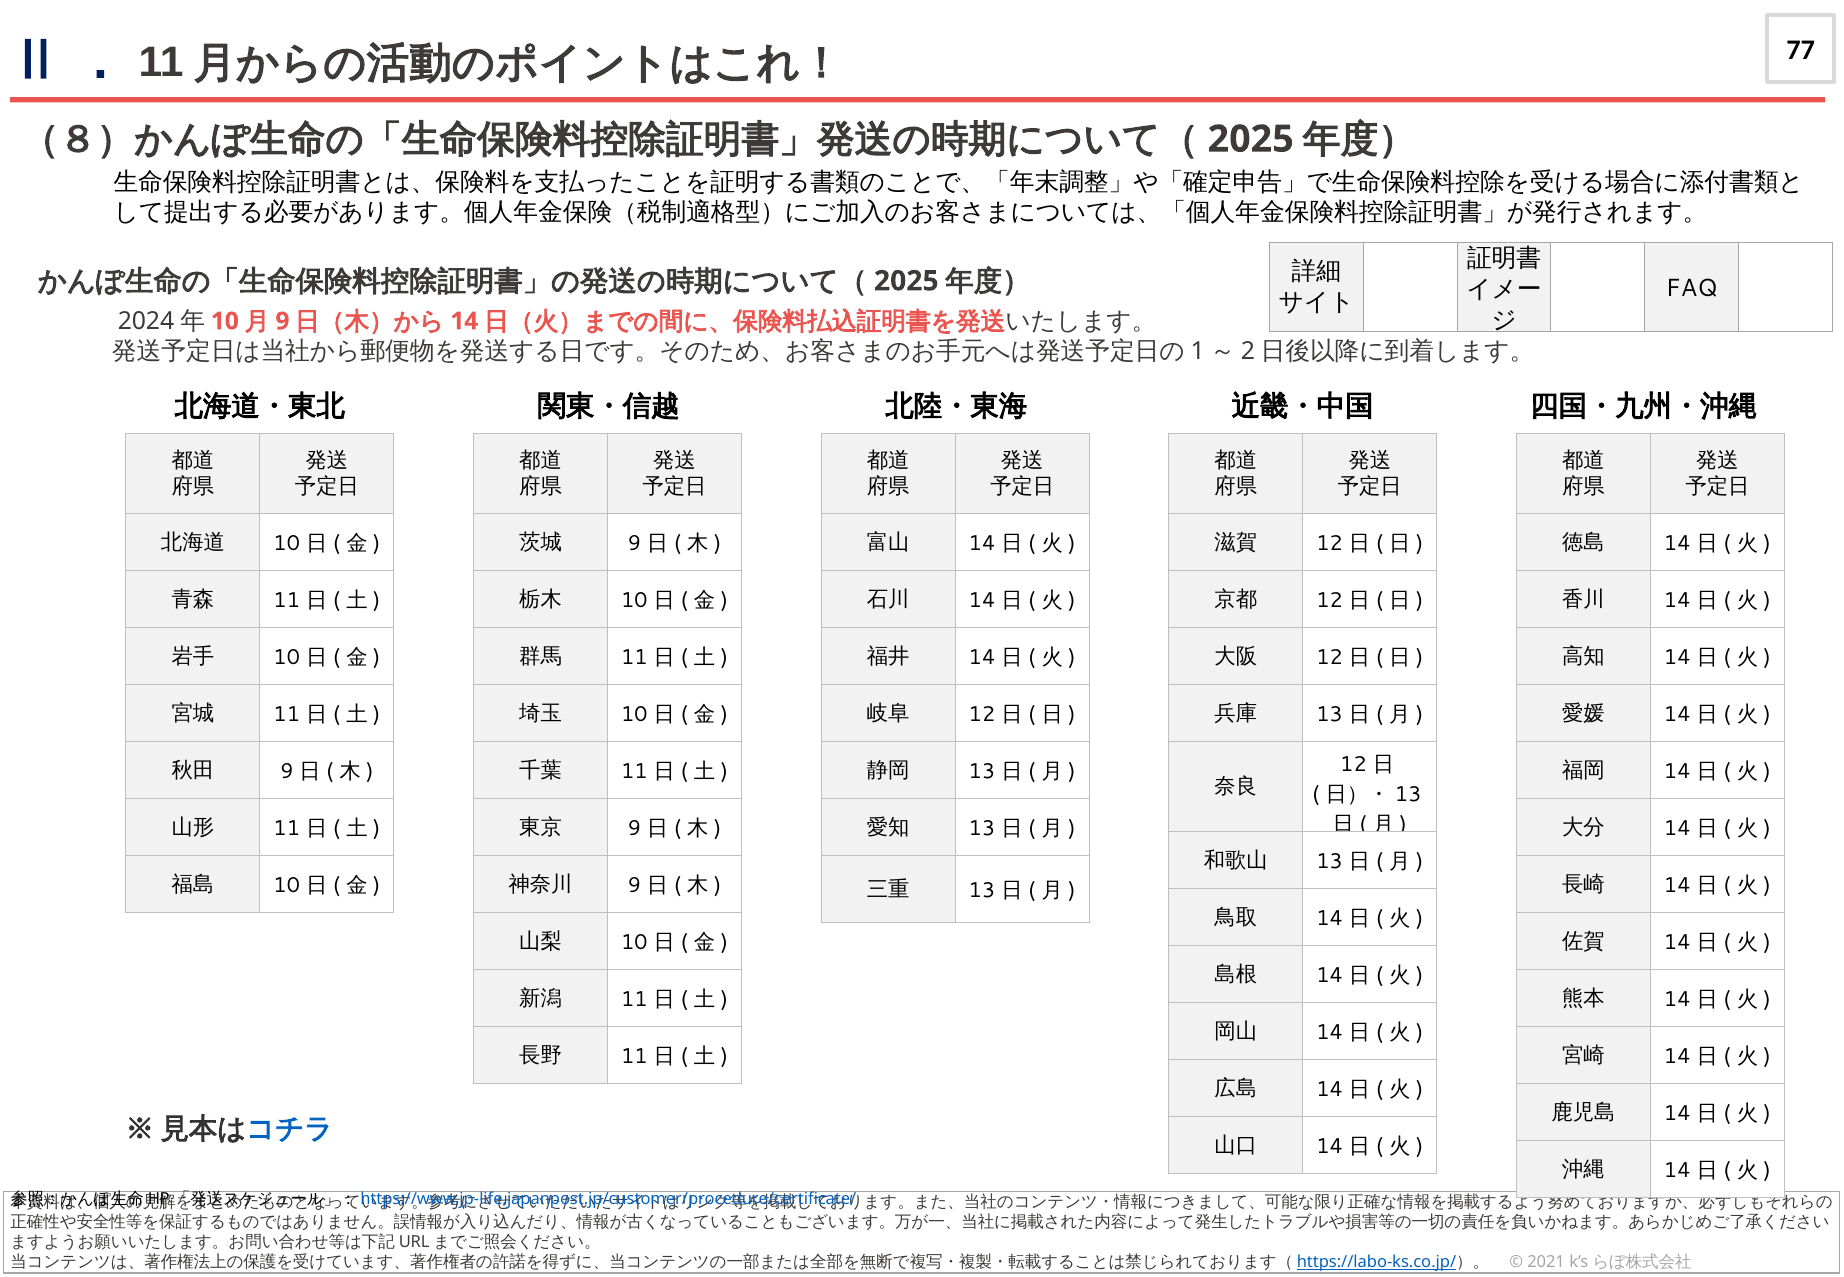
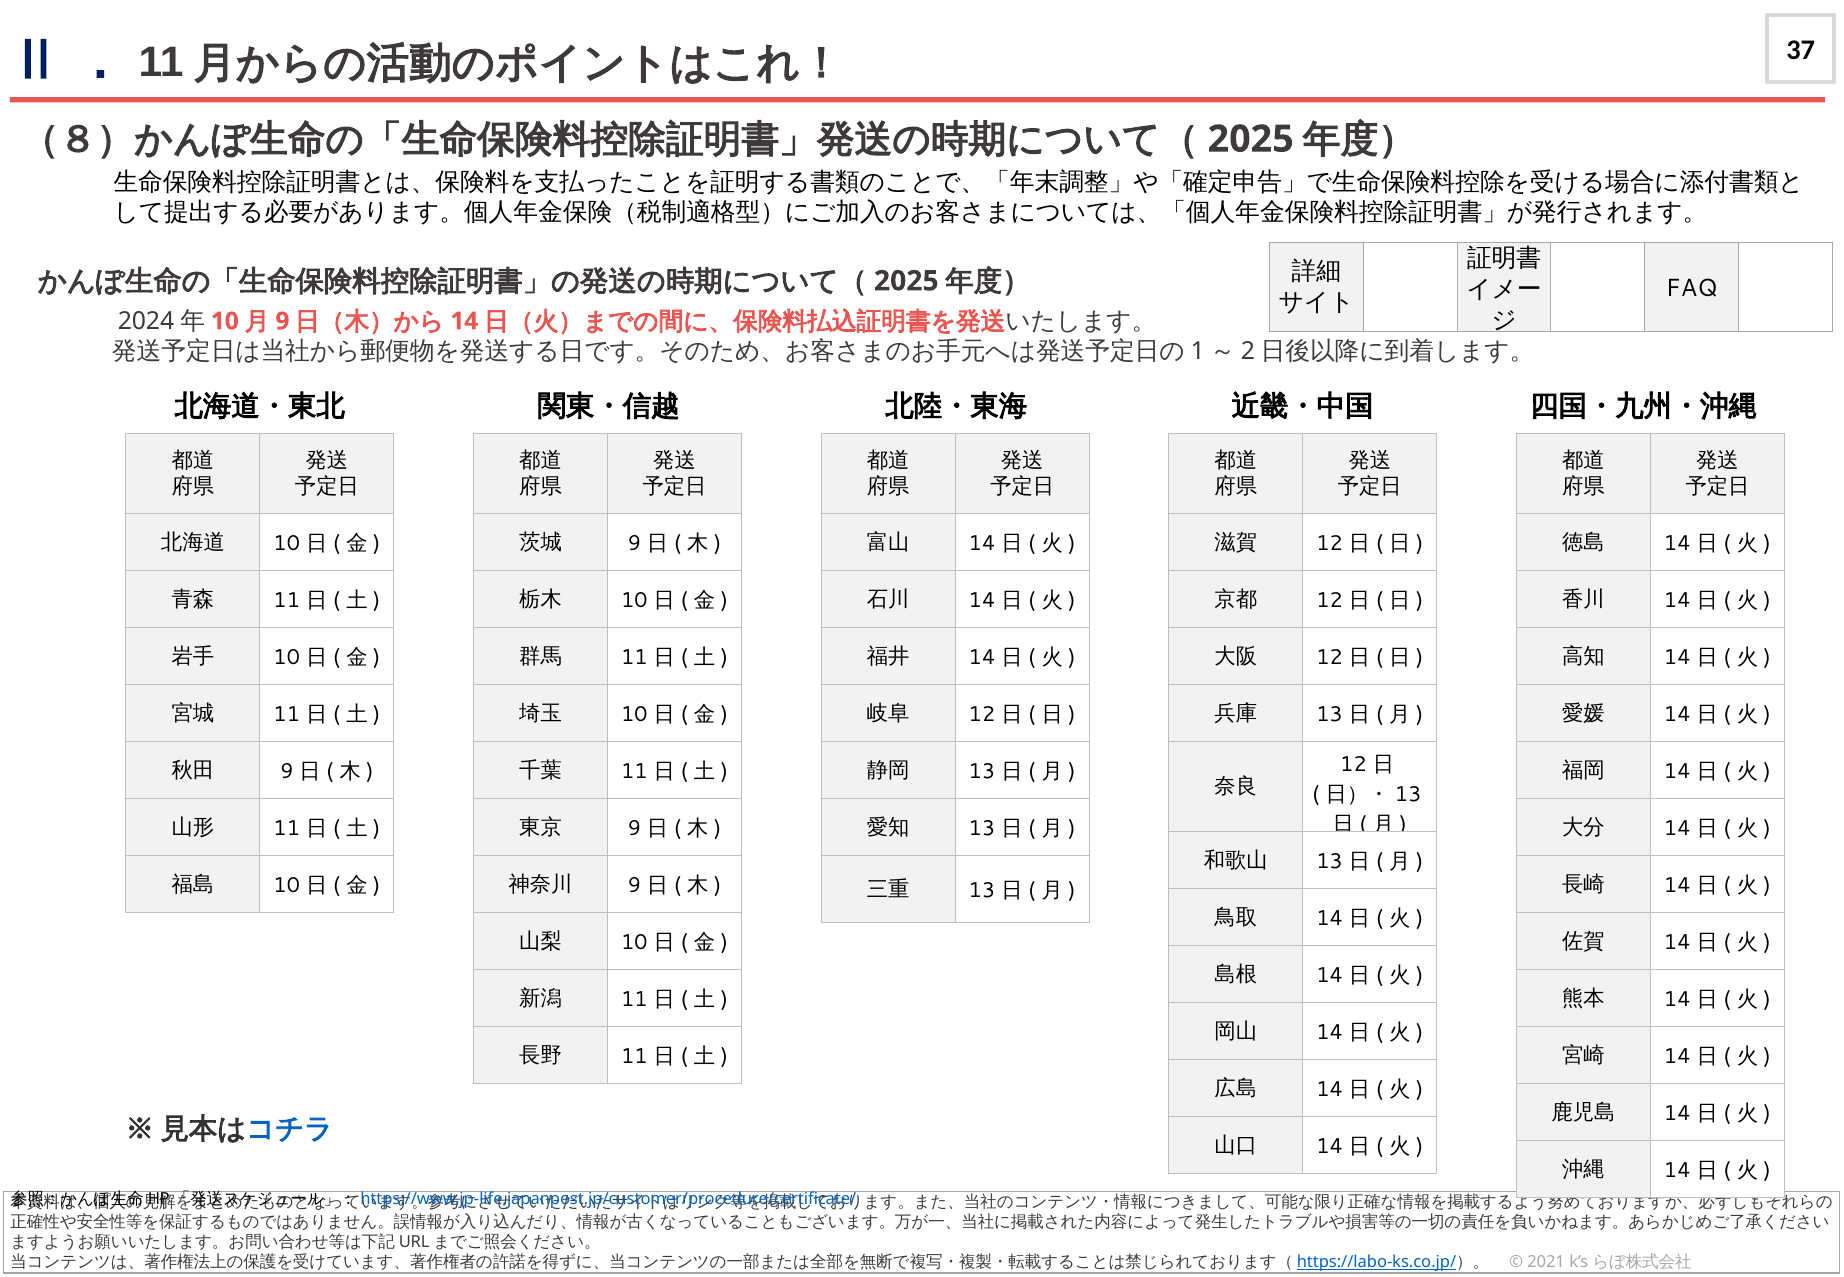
77: 77 -> 37
